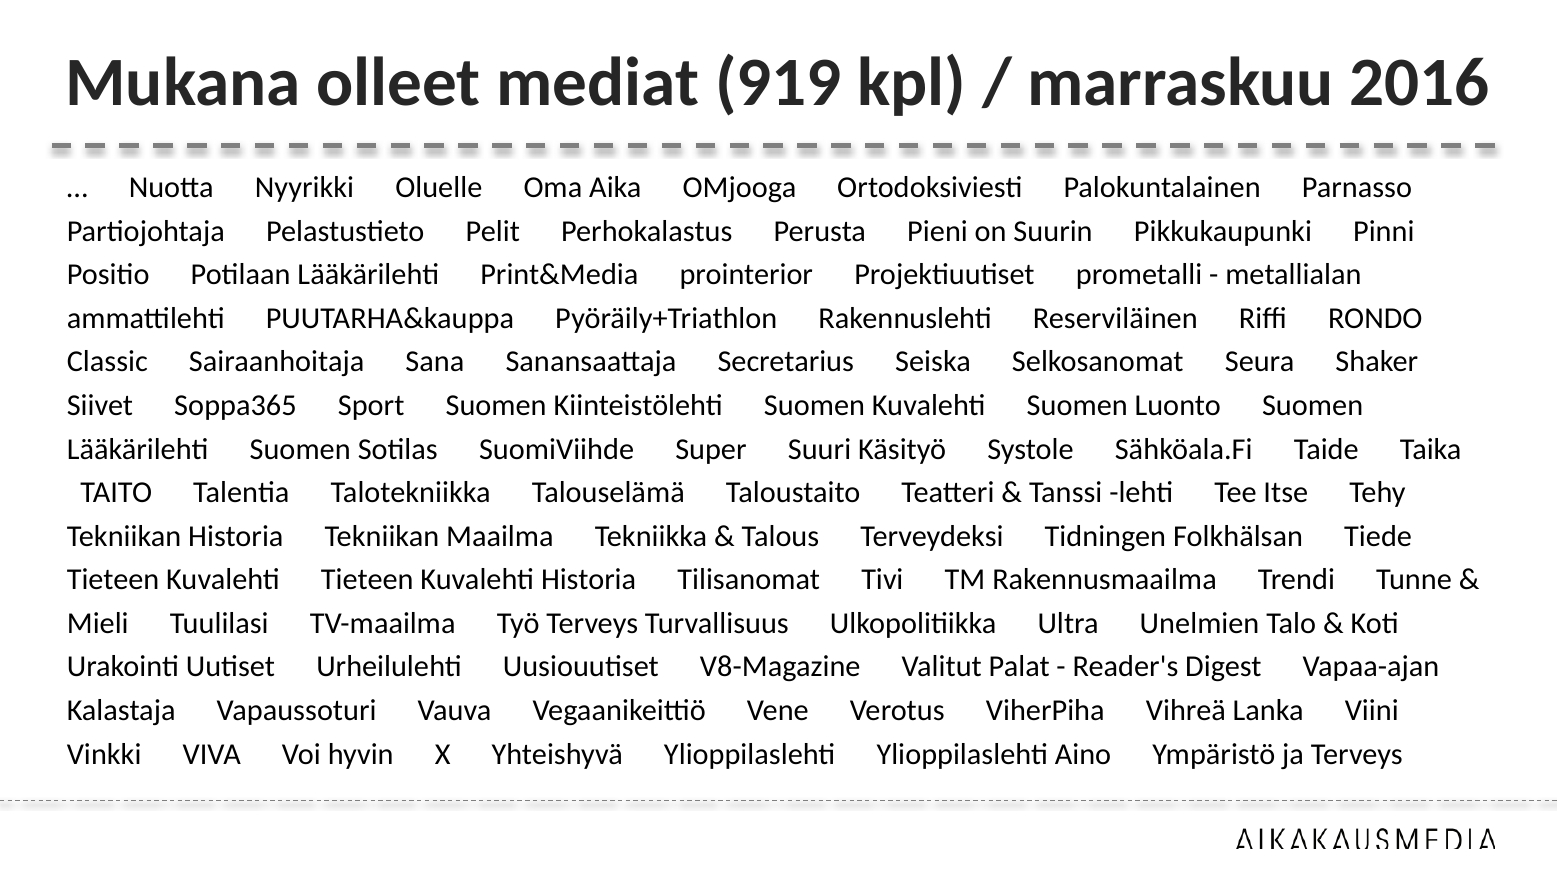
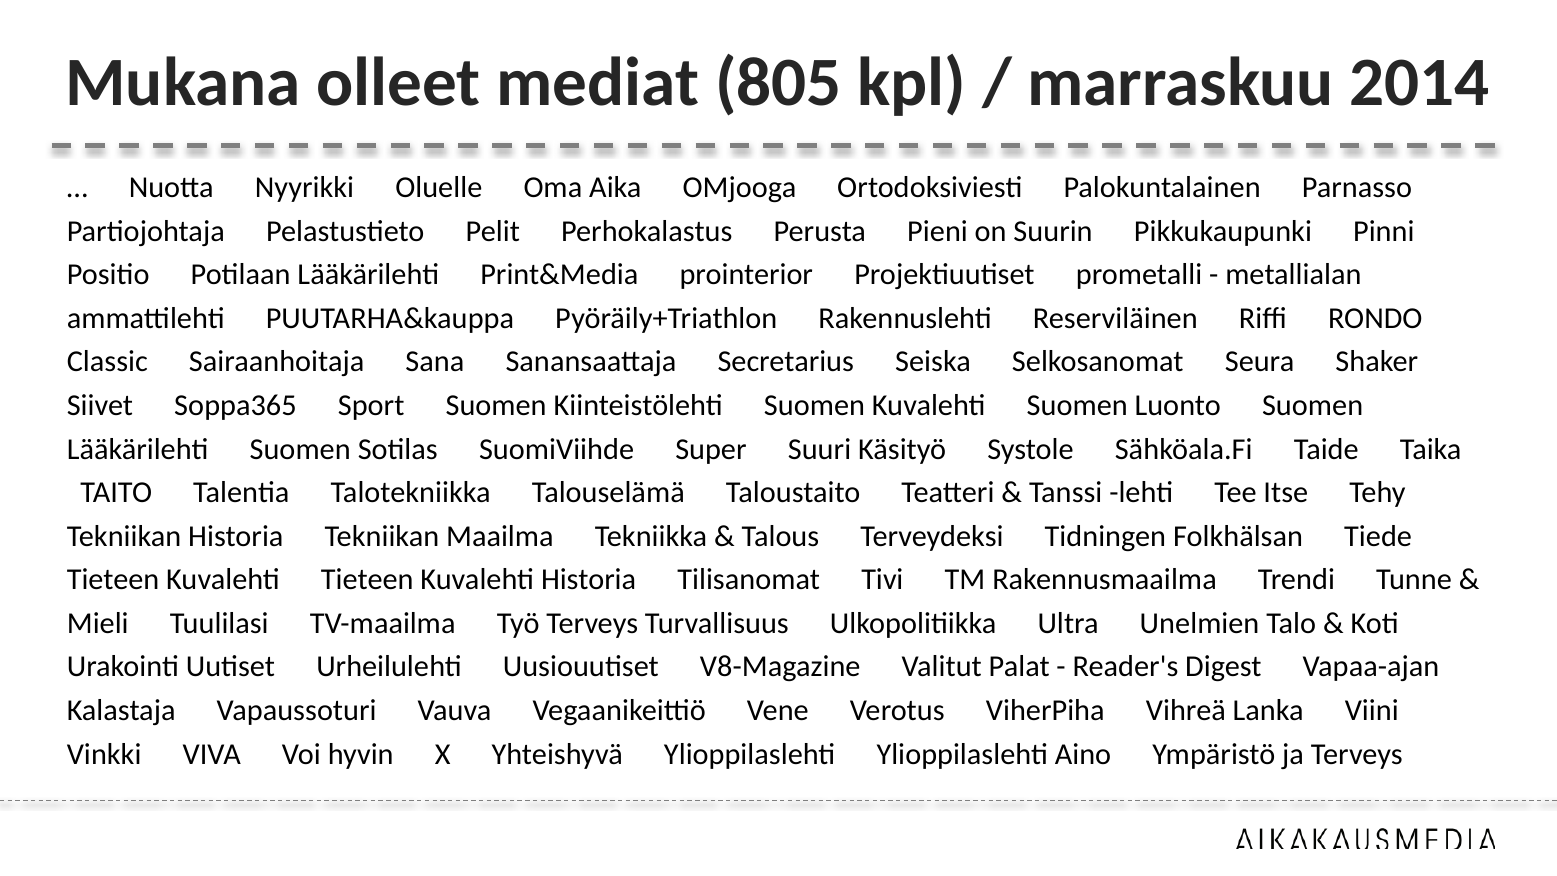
919: 919 -> 805
2016: 2016 -> 2014
